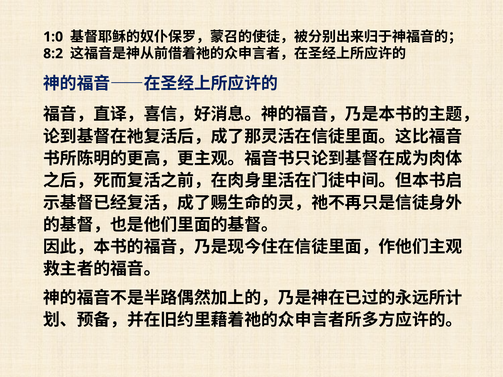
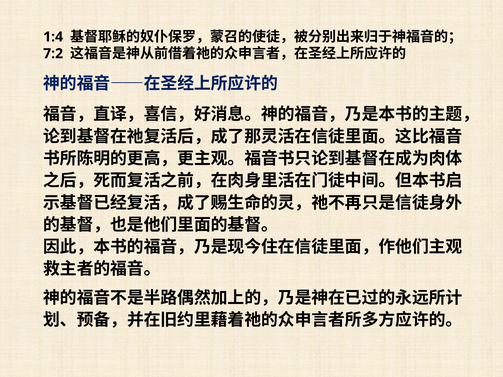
1:0: 1:0 -> 1:4
8:2: 8:2 -> 7:2
